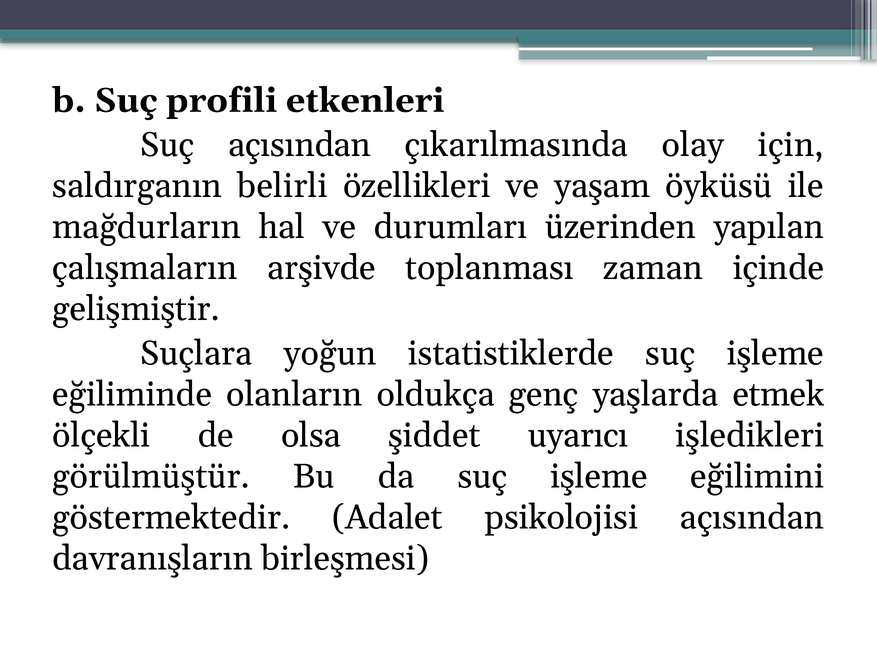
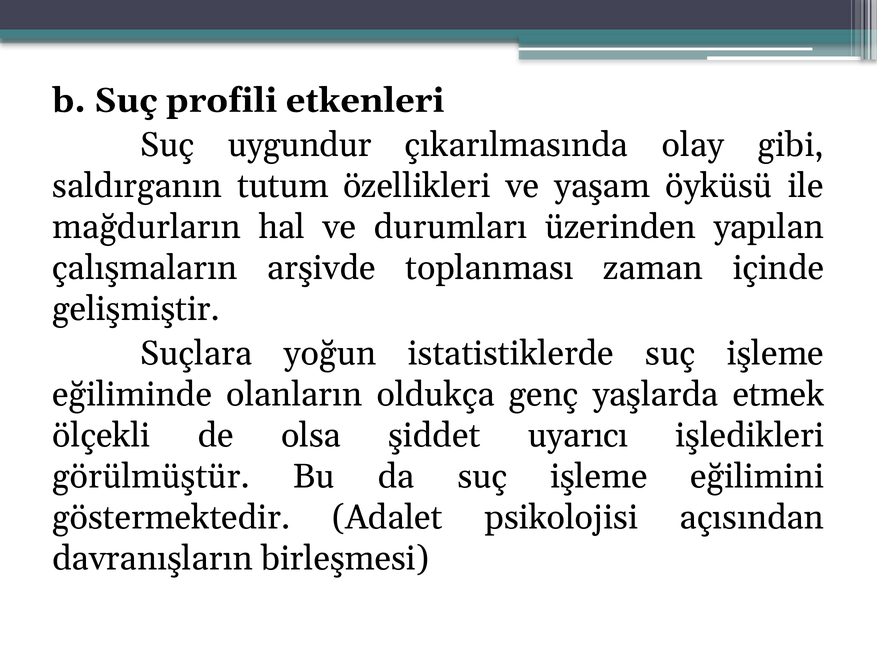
Suç açısından: açısından -> uygundur
için: için -> gibi
belirli: belirli -> tutum
